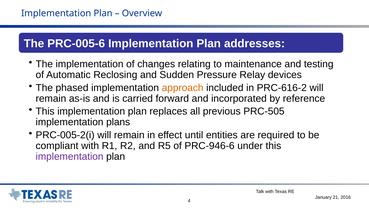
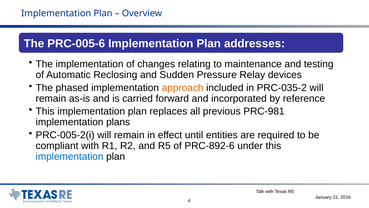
PRC‐616‐2: PRC‐616‐2 -> PRC‐035‐2
PRC-505: PRC-505 -> PRC-981
PRC‐946‐6: PRC‐946‐6 -> PRC‐892‐6
implementation at (70, 156) colour: purple -> blue
